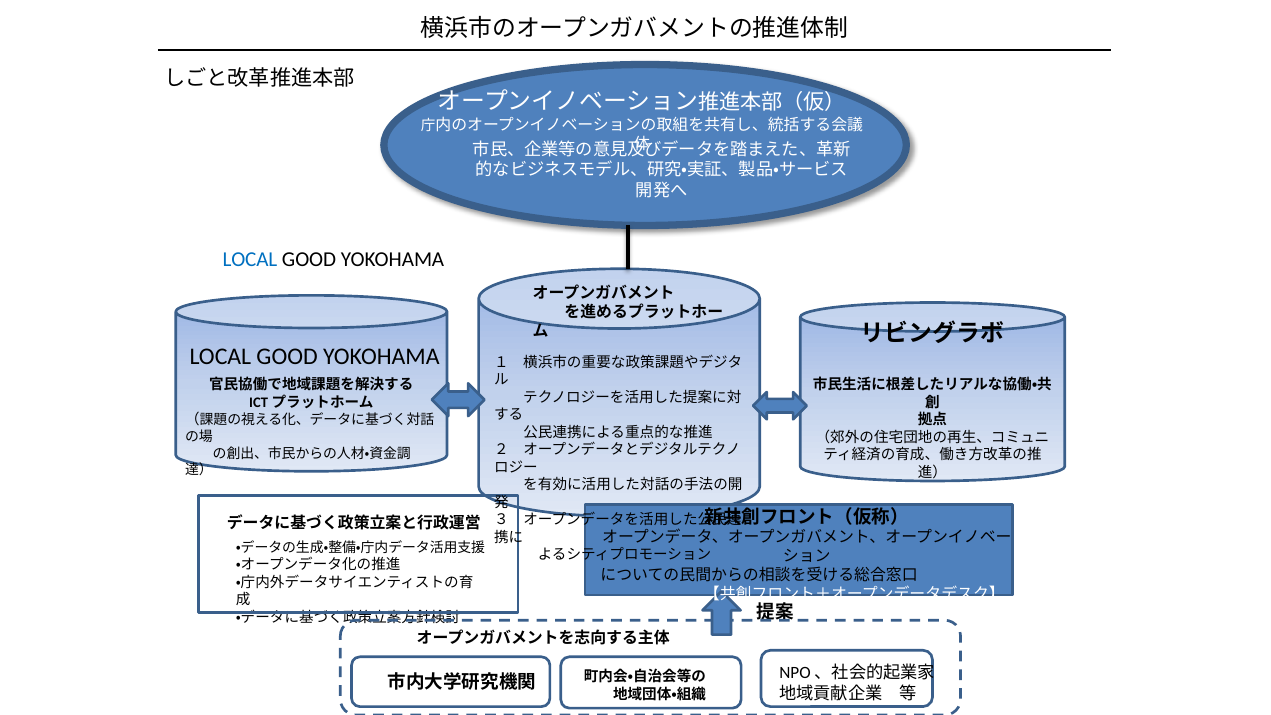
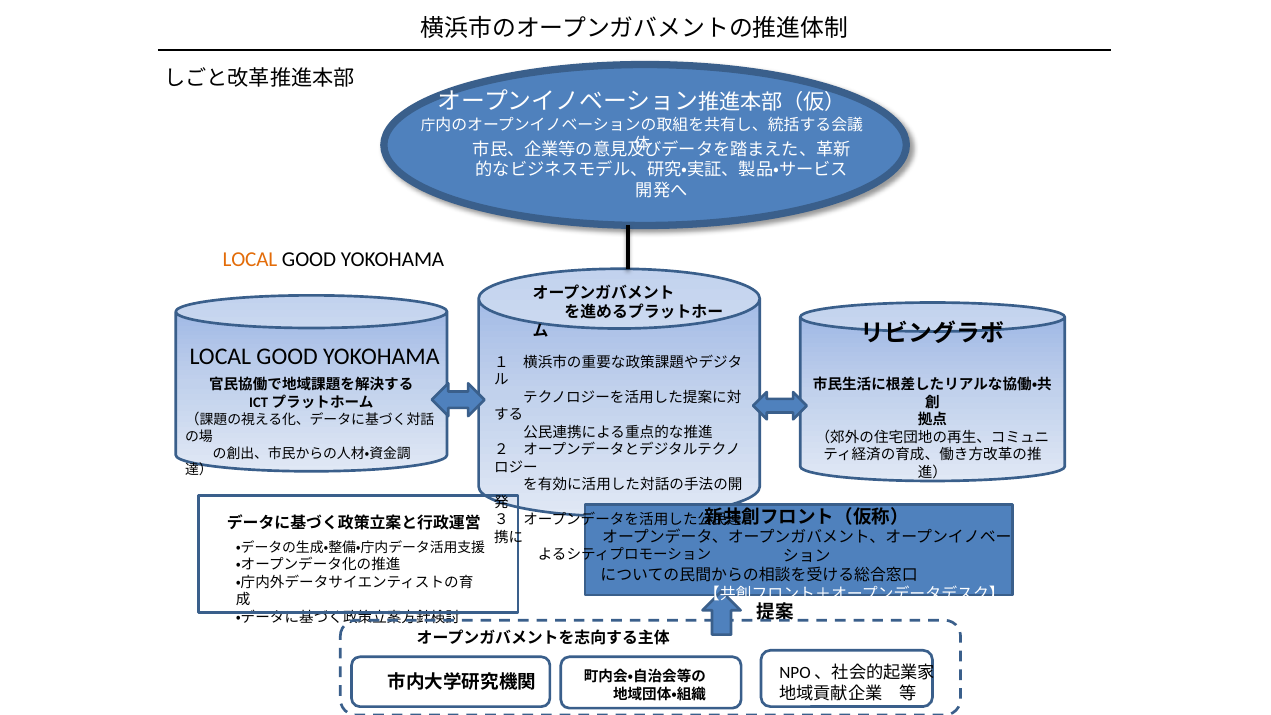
LOCAL at (250, 260) colour: blue -> orange
